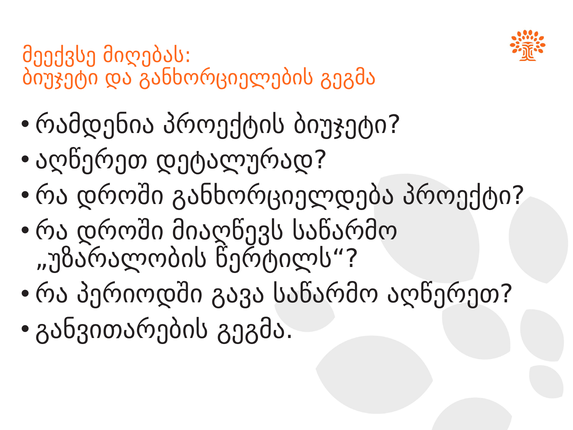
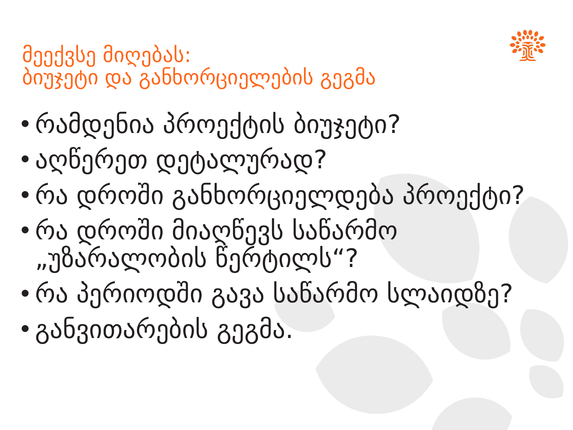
საწარმო აღწერეთ: აღწერეთ -> სლაიდზე
